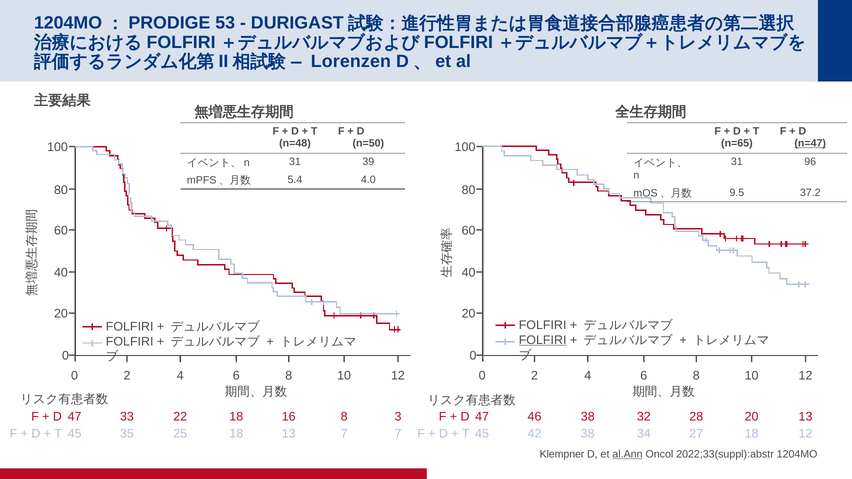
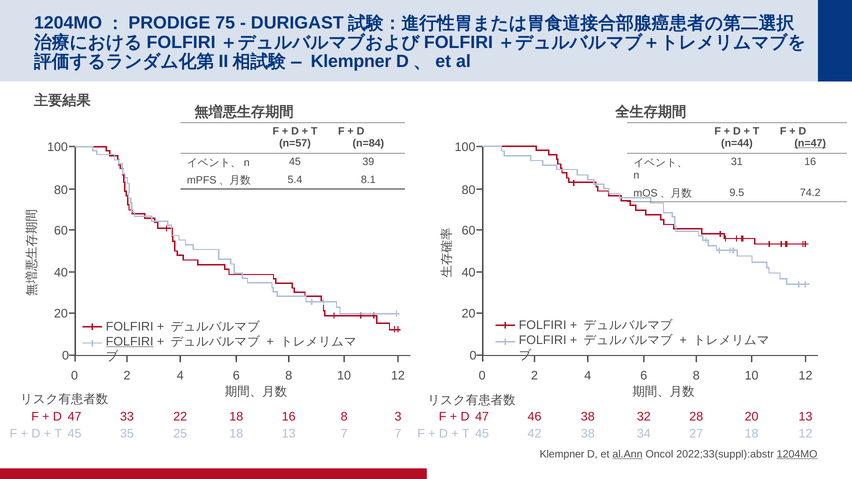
53: 53 -> 75
Lorenzen at (351, 61): Lorenzen -> Klempner
n=48: n=48 -> n=57
n=50: n=50 -> n=84
n=65: n=65 -> n=44
31 96: 96 -> 16
31 at (295, 162): 31 -> 45
4.0: 4.0 -> 8.1
37.2: 37.2 -> 74.2
FOLFIRI at (543, 340) underline: present -> none
FOLFIRI at (130, 342) underline: none -> present
1204MO underline: none -> present
